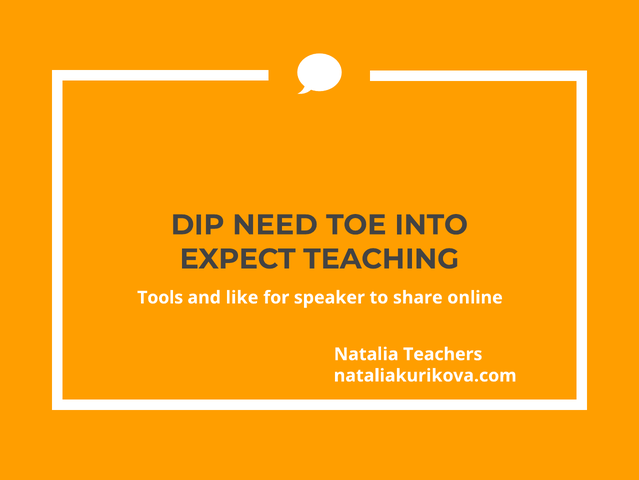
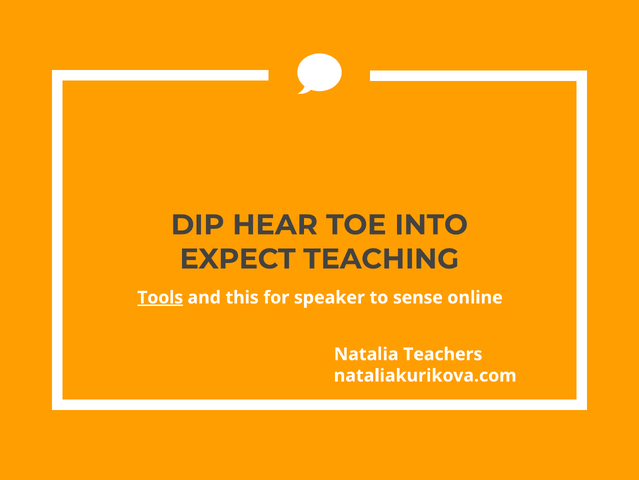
NEED: NEED -> HEAR
Tools underline: none -> present
like: like -> this
share: share -> sense
